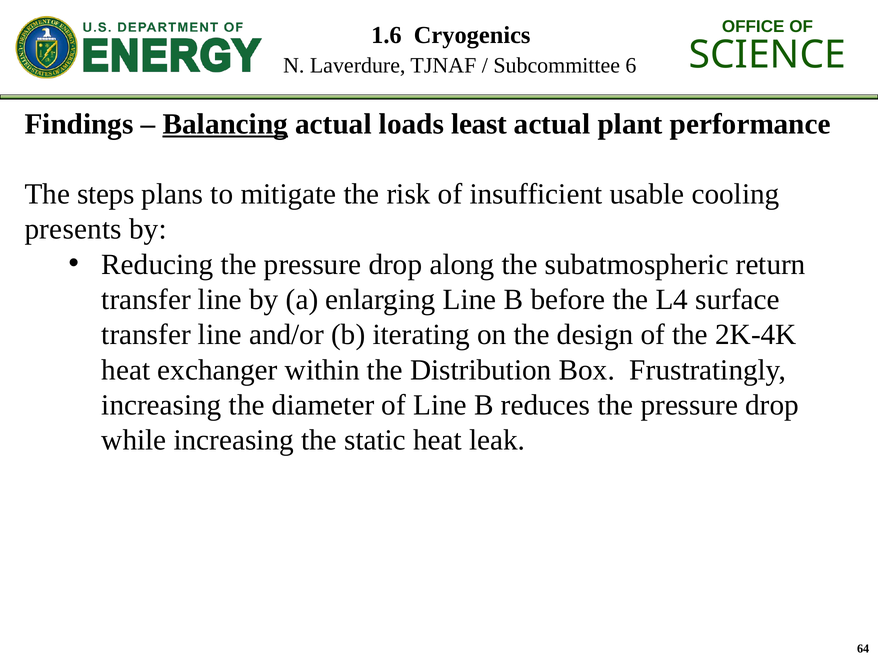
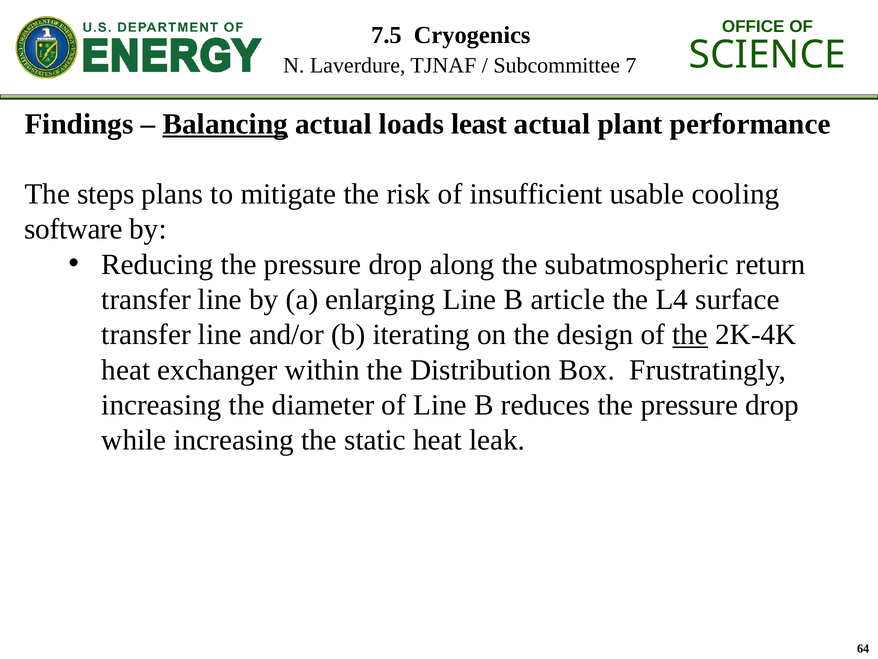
1.6: 1.6 -> 7.5
6: 6 -> 7
presents: presents -> software
before: before -> article
the at (690, 334) underline: none -> present
